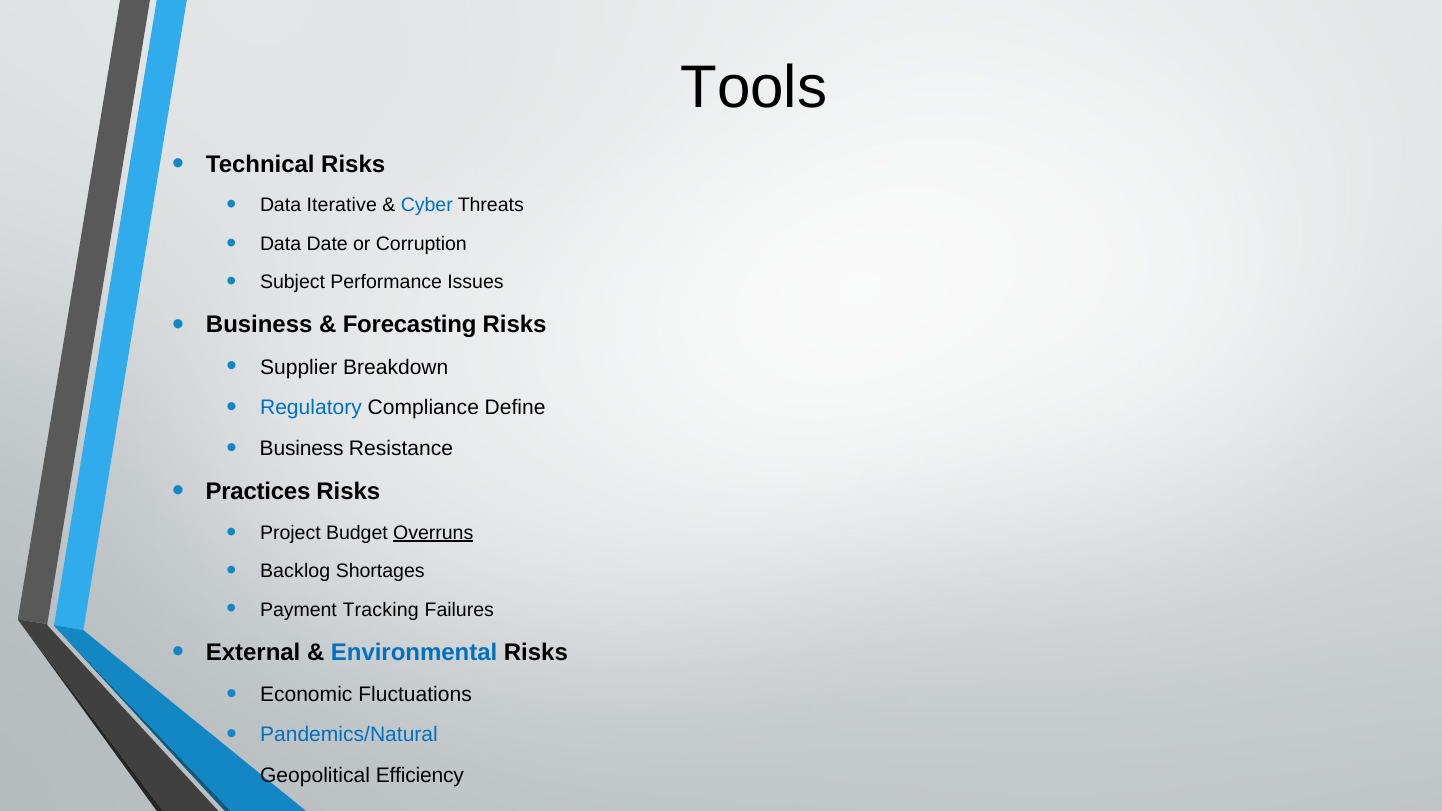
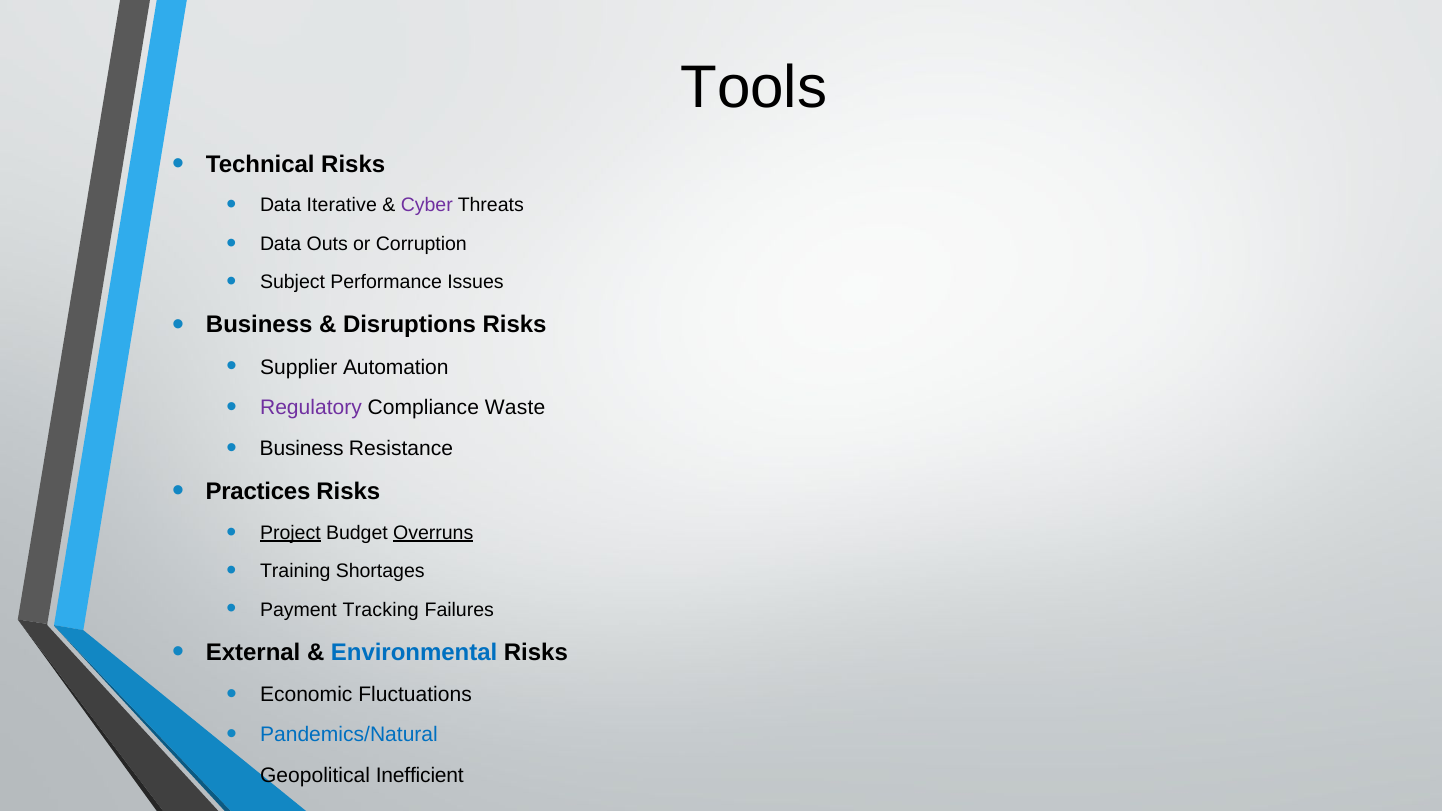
Cyber colour: blue -> purple
Date: Date -> Outs
Forecasting: Forecasting -> Disruptions
Breakdown: Breakdown -> Automation
Regulatory colour: blue -> purple
Define: Define -> Waste
Project underline: none -> present
Backlog: Backlog -> Training
Efficiency: Efficiency -> Inefficient
